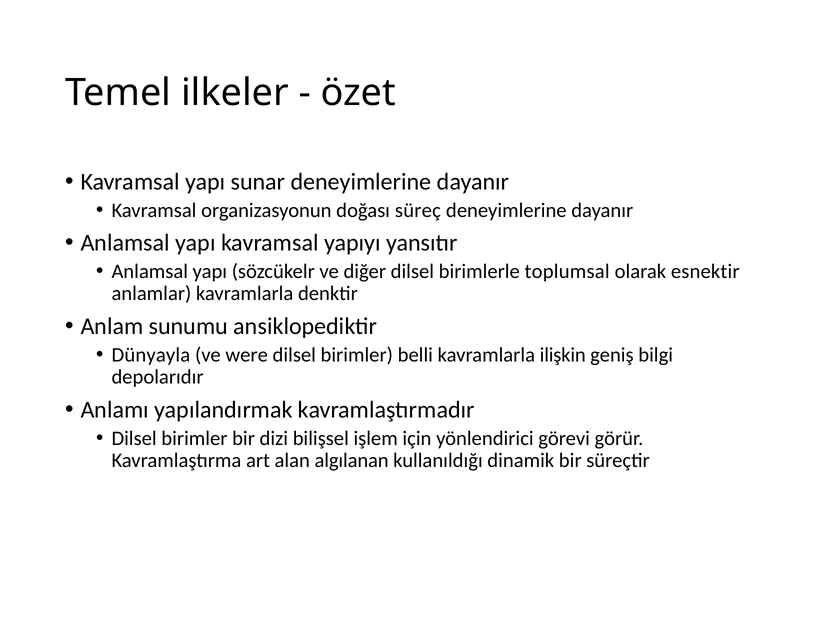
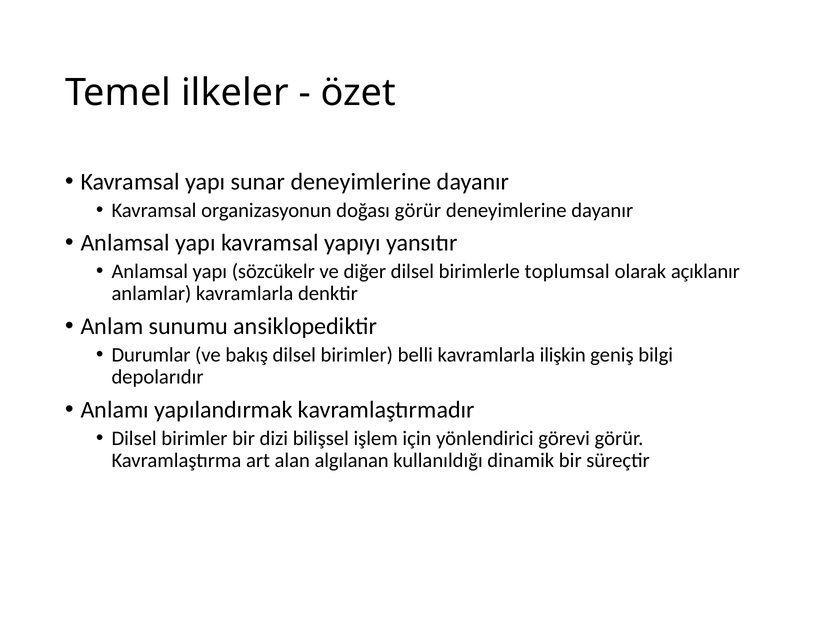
doğası süreç: süreç -> görür
esnektir: esnektir -> açıklanır
Dünyayla: Dünyayla -> Durumlar
were: were -> bakış
